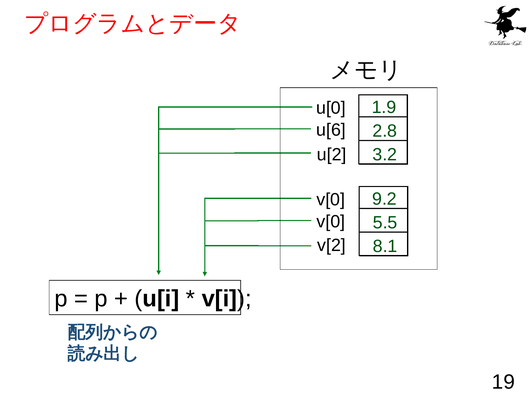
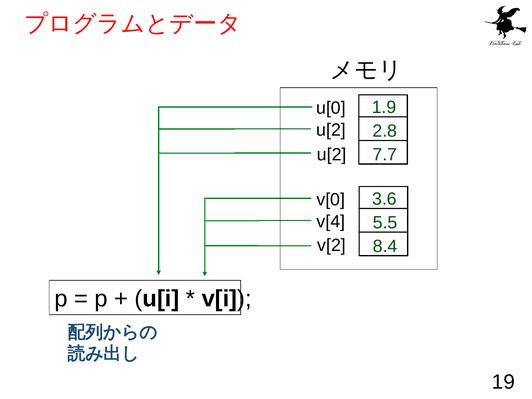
u[6 at (331, 130): u[6 -> u[2
3.2: 3.2 -> 7.7
9.2: 9.2 -> 3.6
v[0 at (331, 222): v[0 -> v[4
8.1: 8.1 -> 8.4
